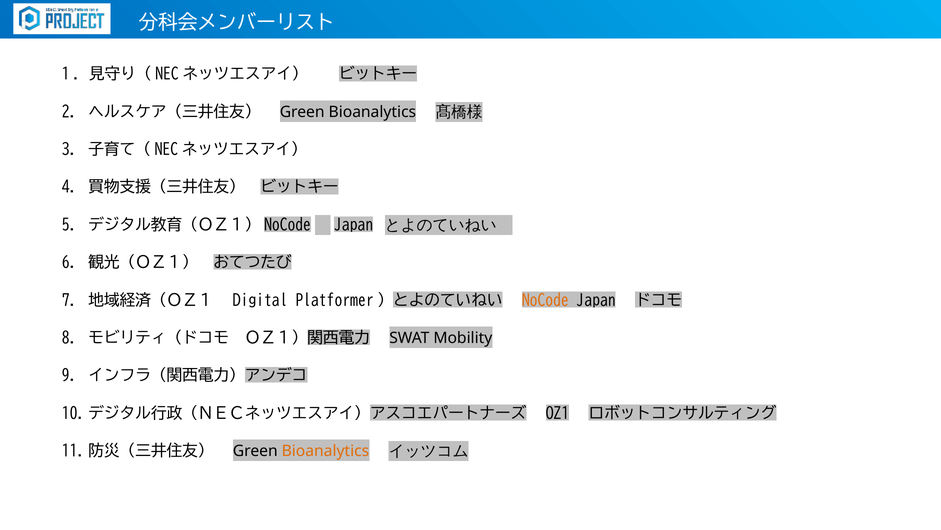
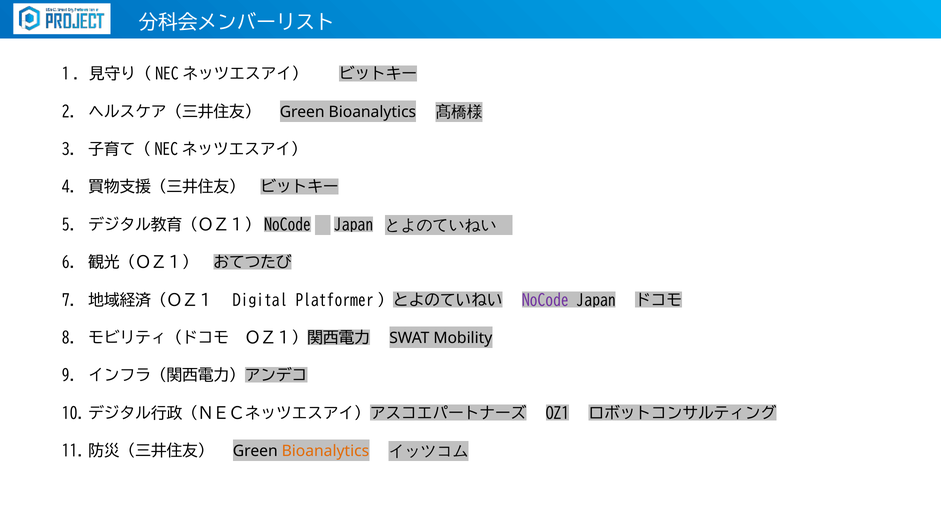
NoCode colour: orange -> purple
